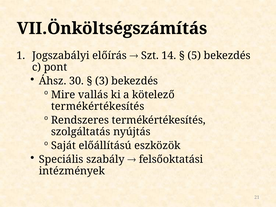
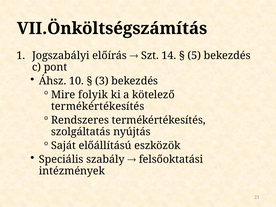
30: 30 -> 10
vallás: vallás -> folyik
